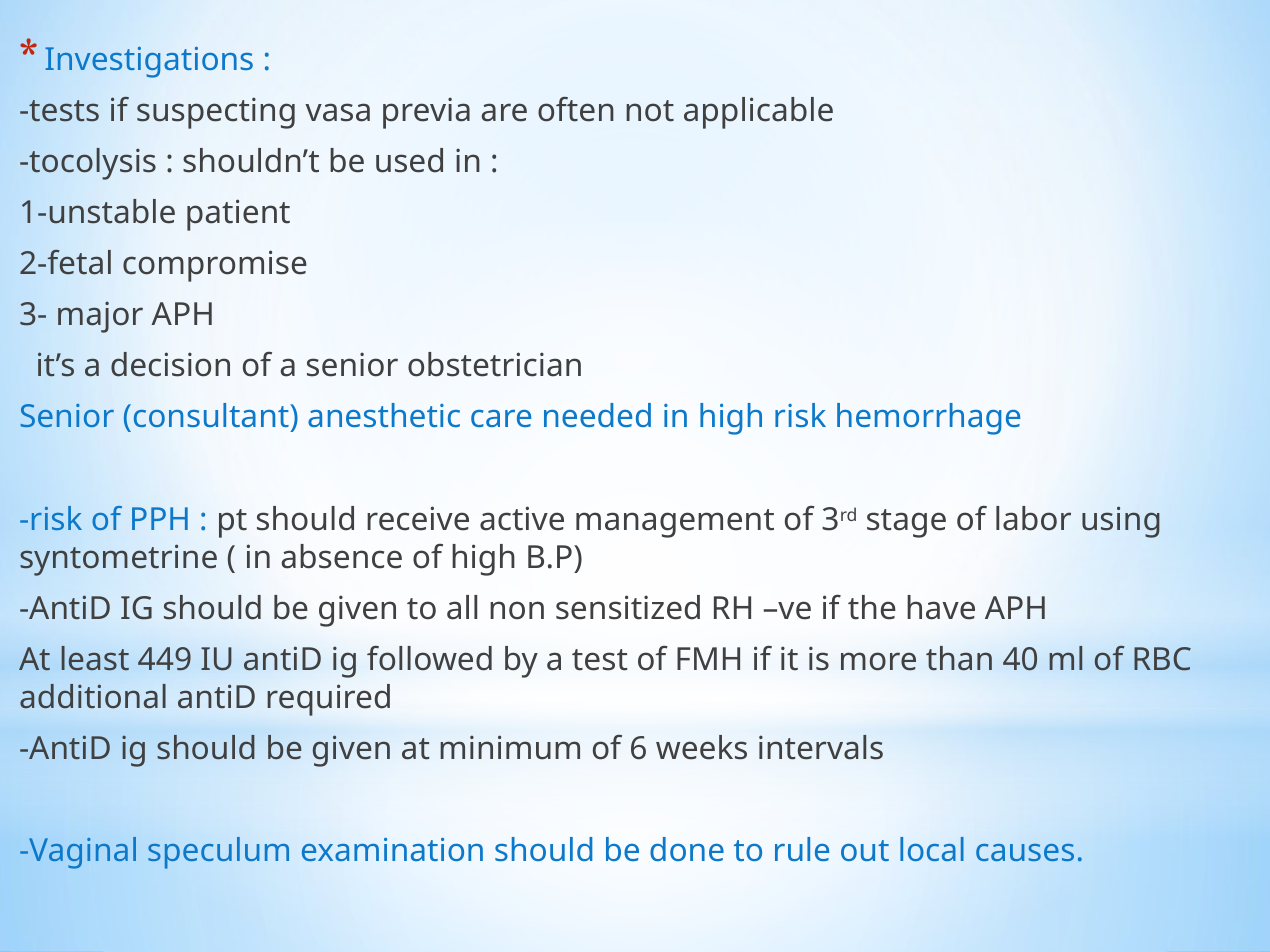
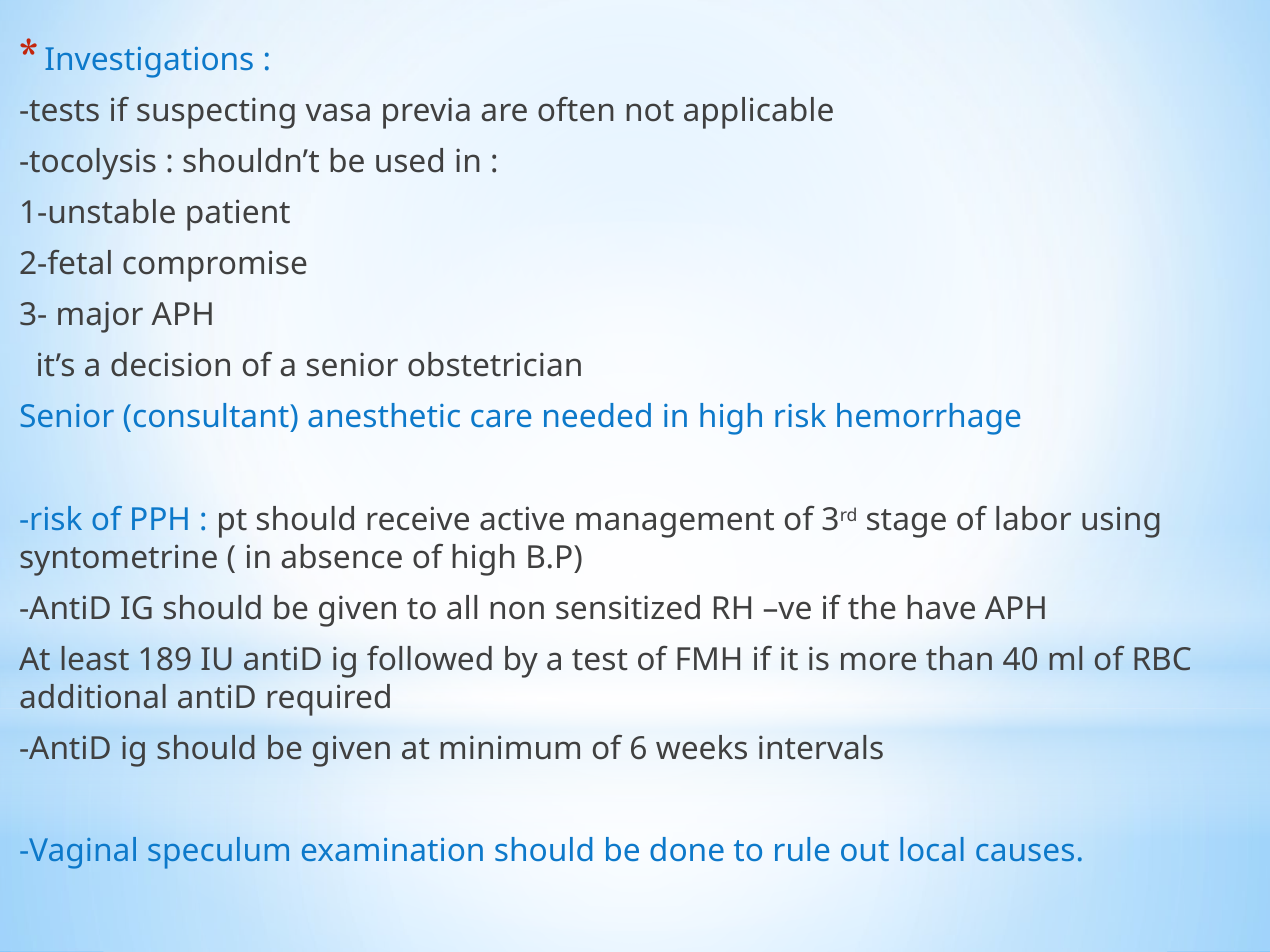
449: 449 -> 189
